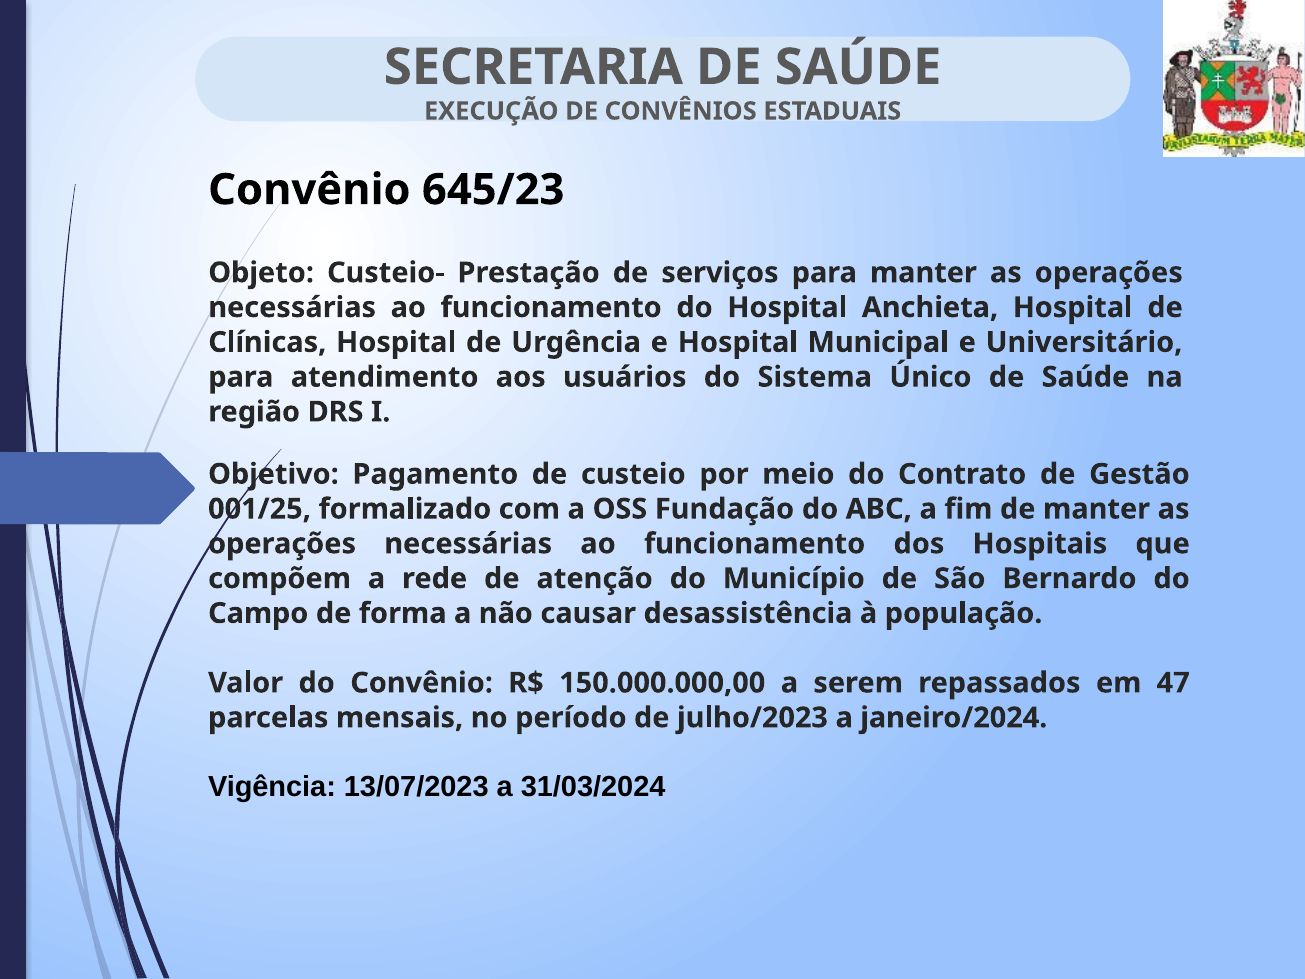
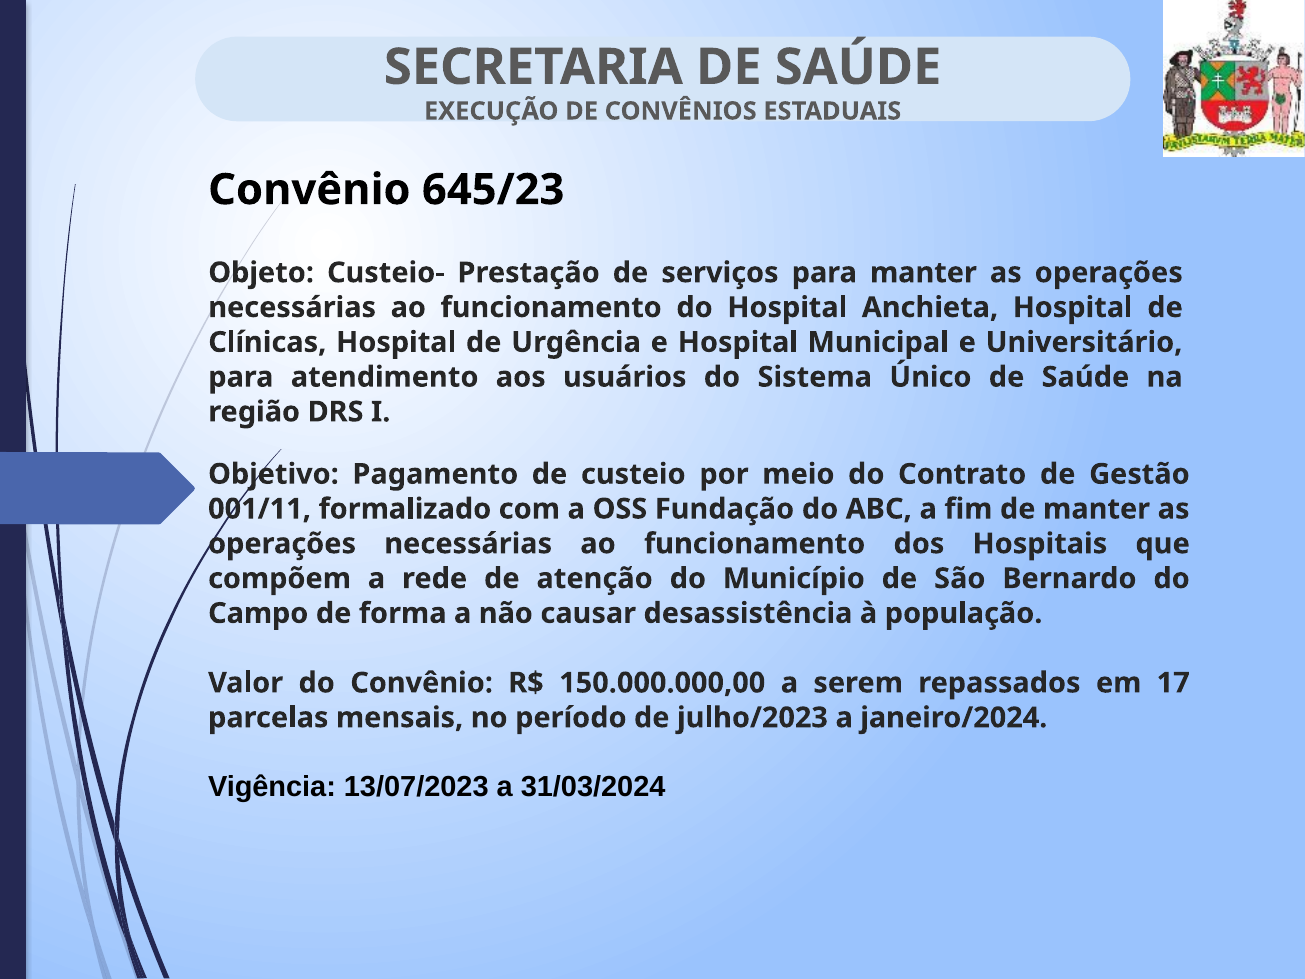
001/25: 001/25 -> 001/11
47: 47 -> 17
